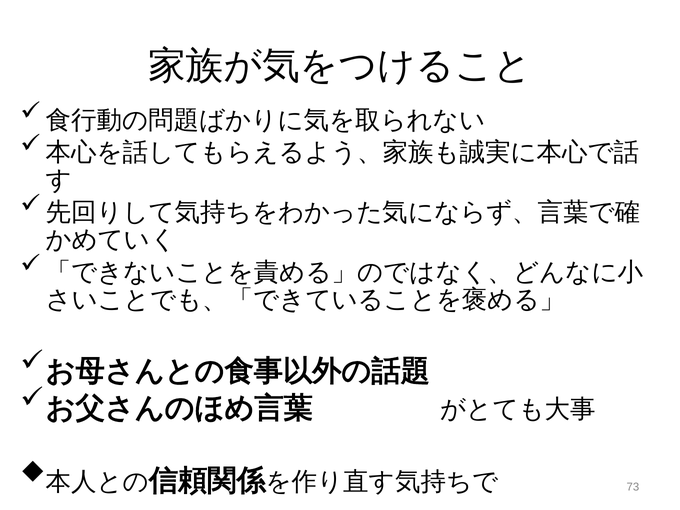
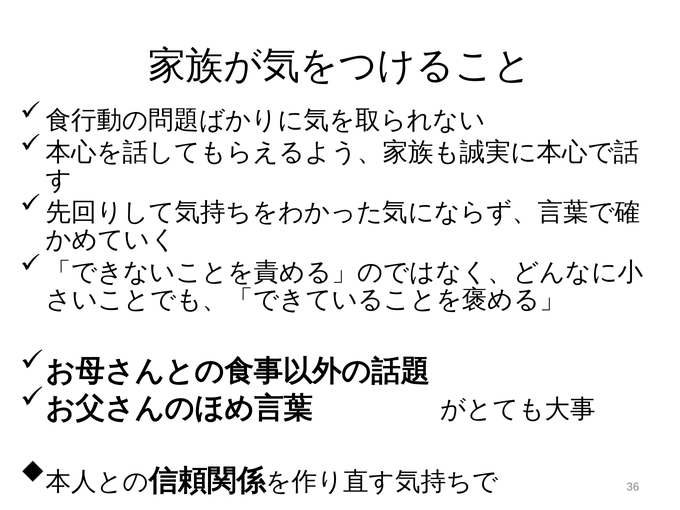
73: 73 -> 36
